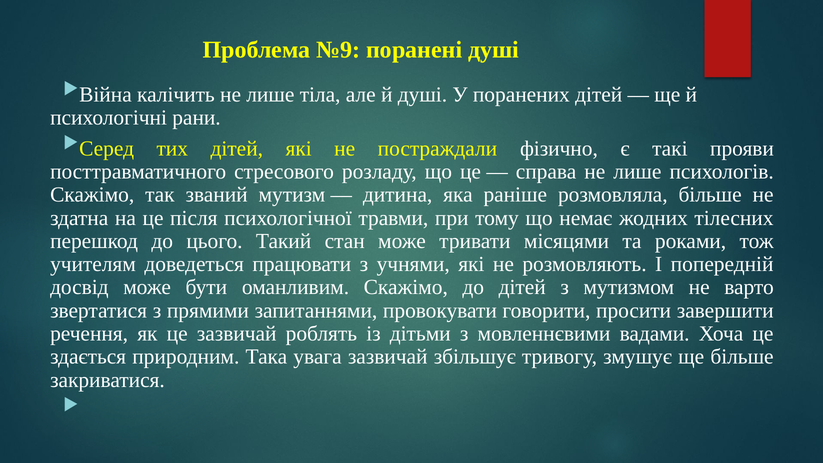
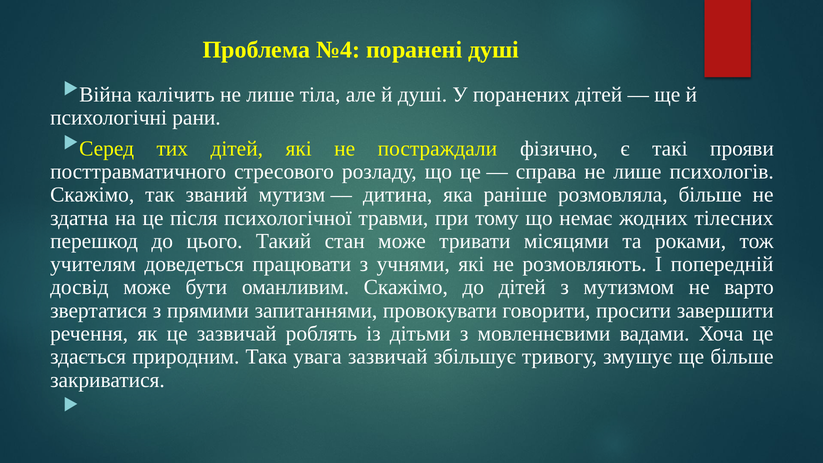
№9: №9 -> №4
